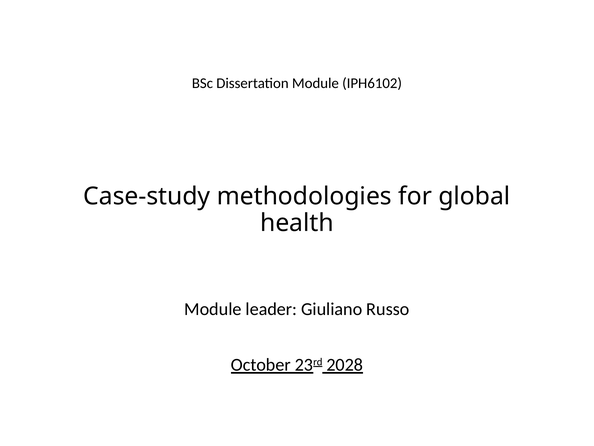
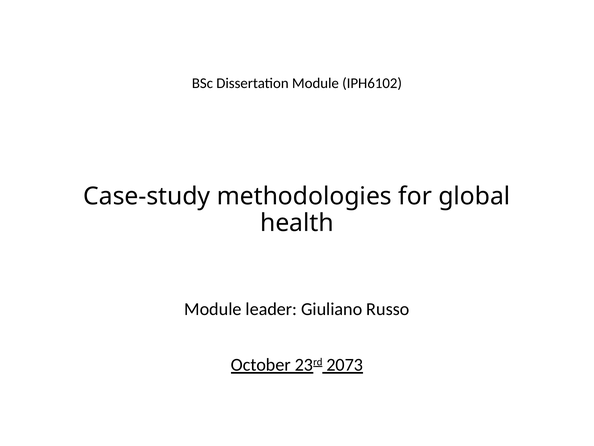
2028: 2028 -> 2073
